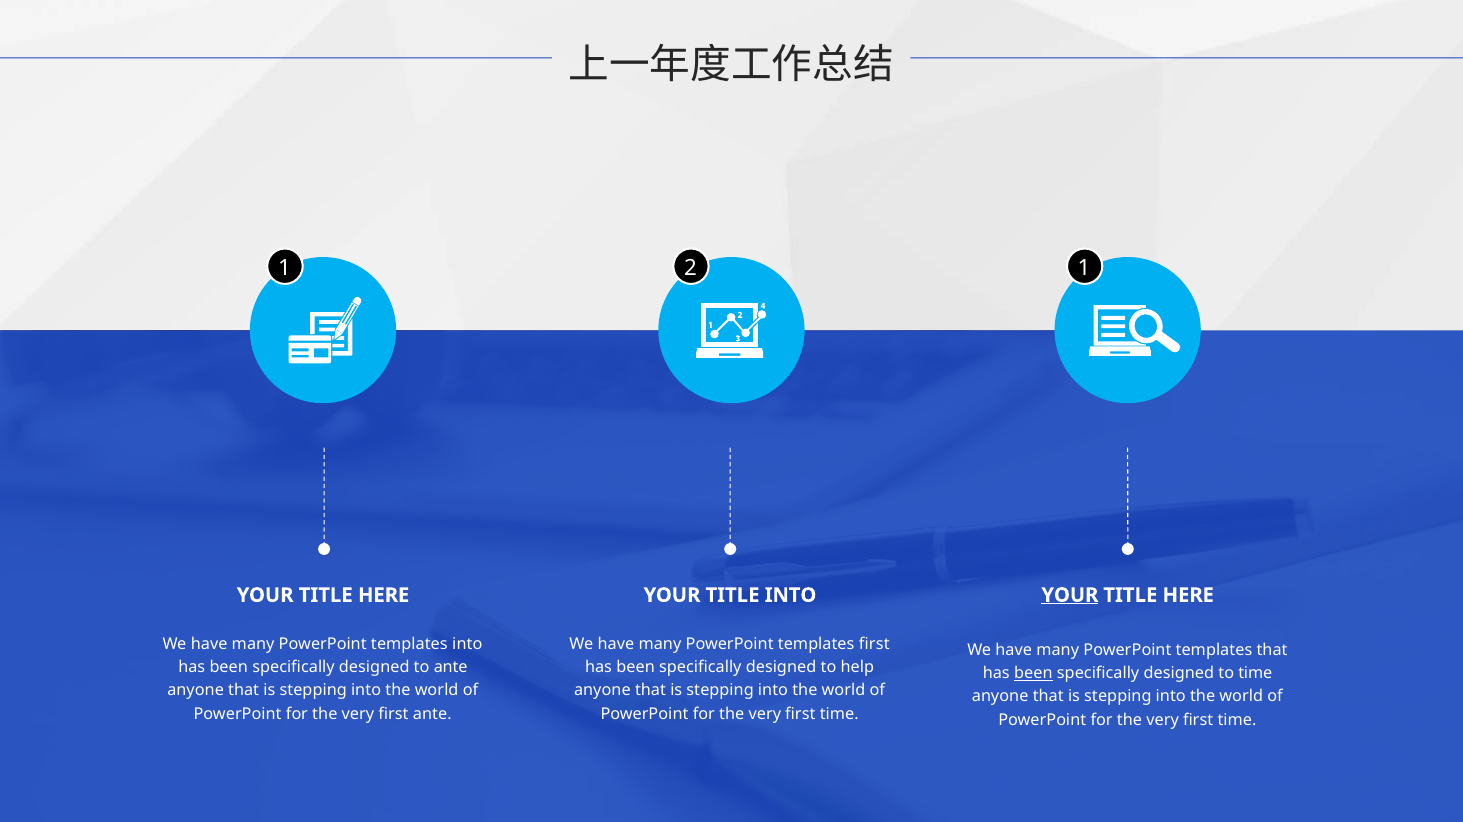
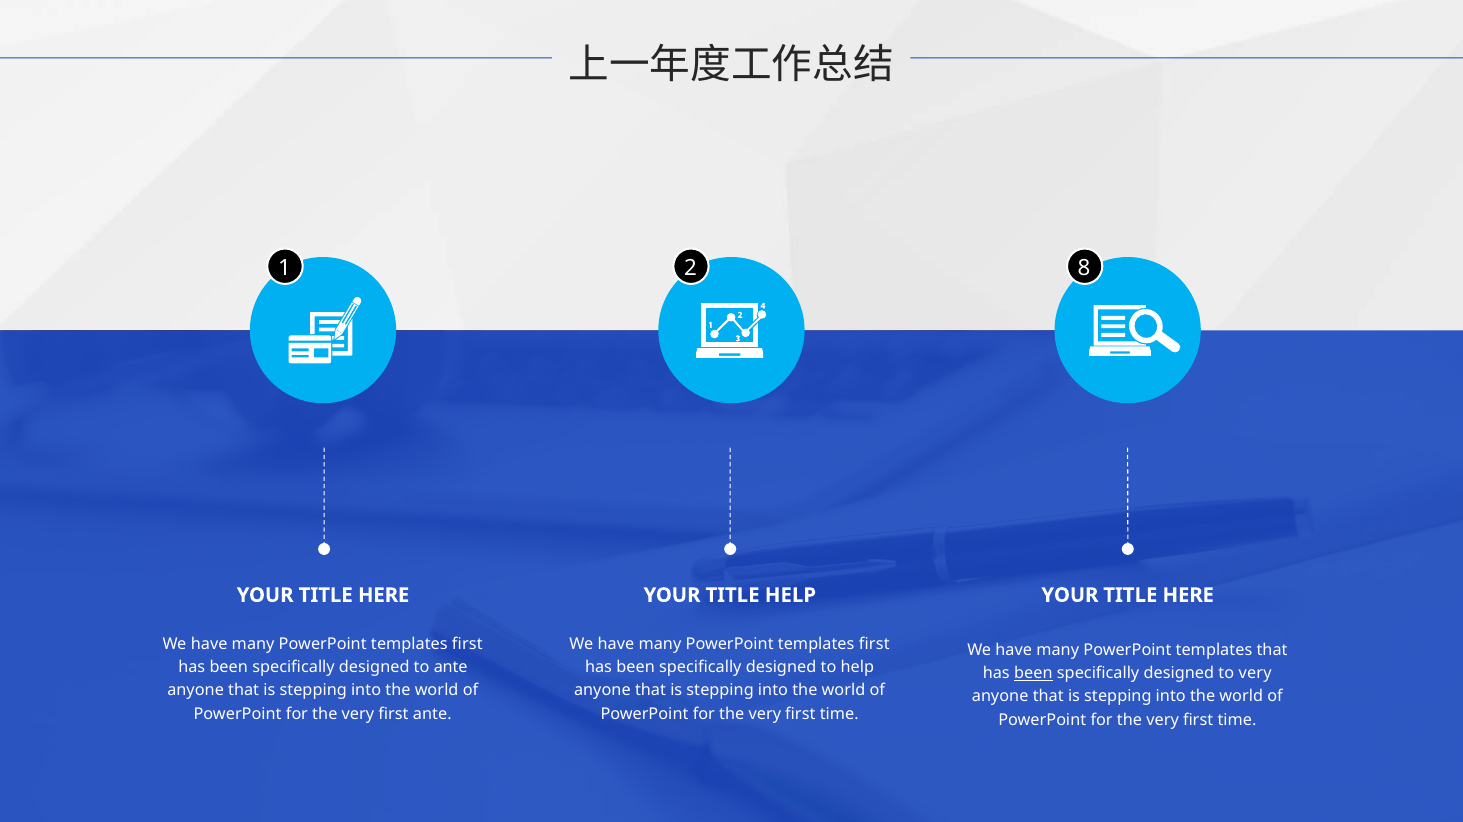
2 1: 1 -> 8
TITLE INTO: INTO -> HELP
YOUR at (1070, 596) underline: present -> none
into at (467, 644): into -> first
to time: time -> very
